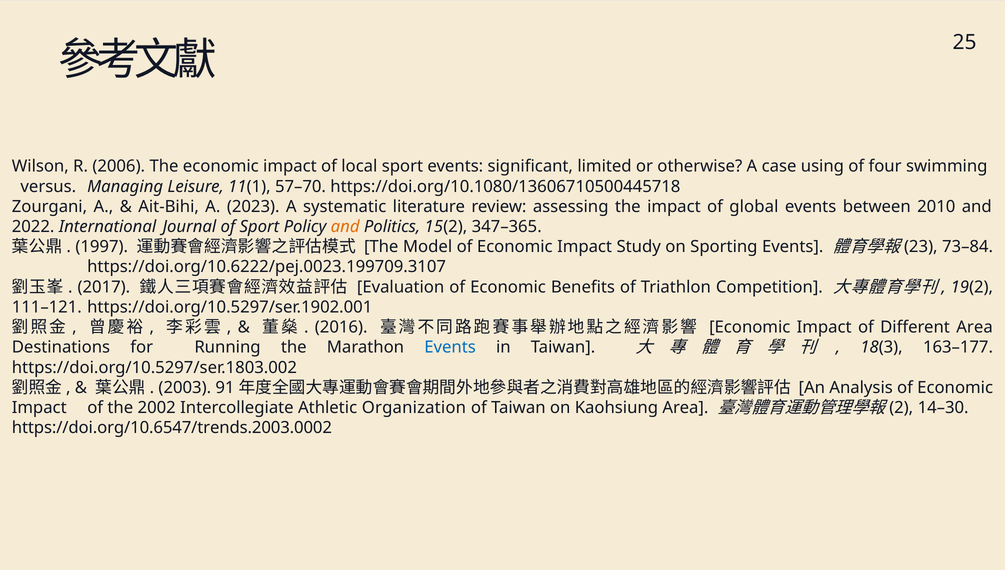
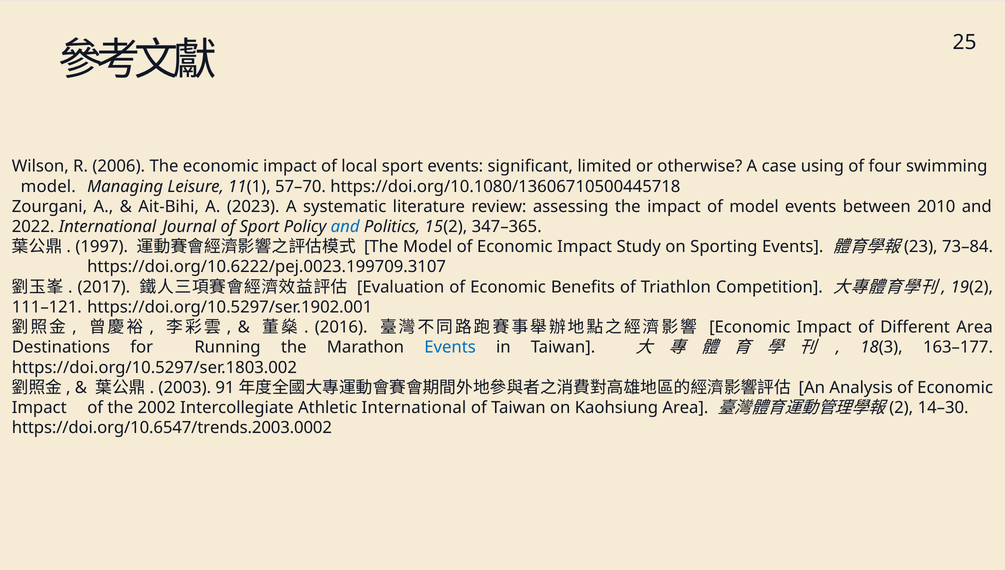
versus at (48, 186): versus -> model
of global: global -> model
and at (345, 227) colour: orange -> blue
Athletic Organization: Organization -> International
